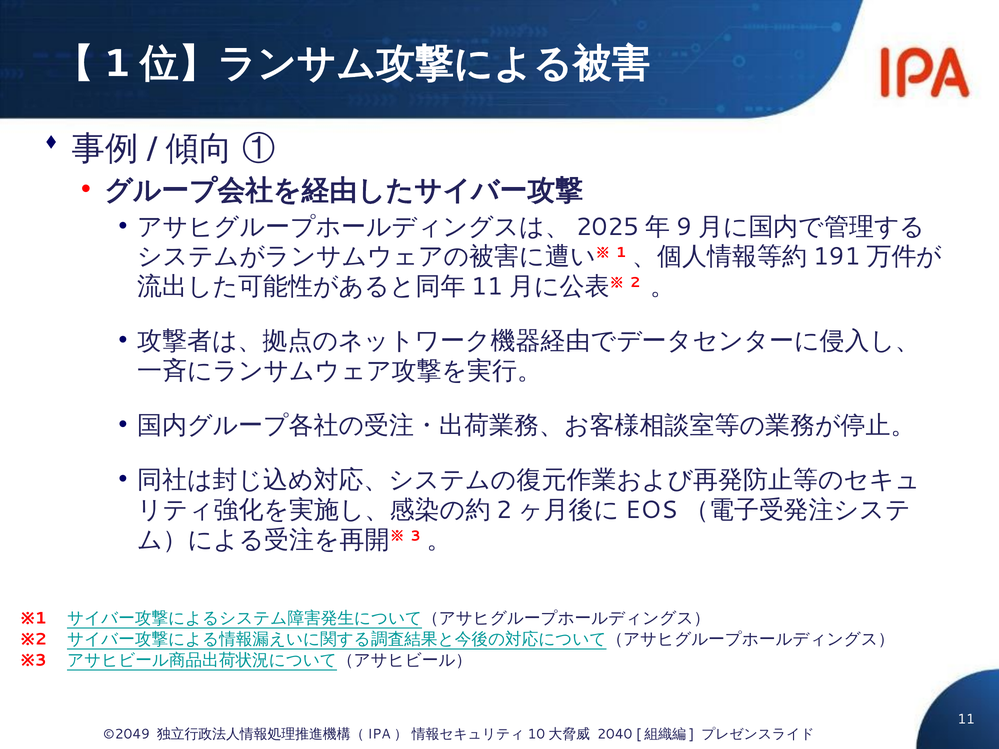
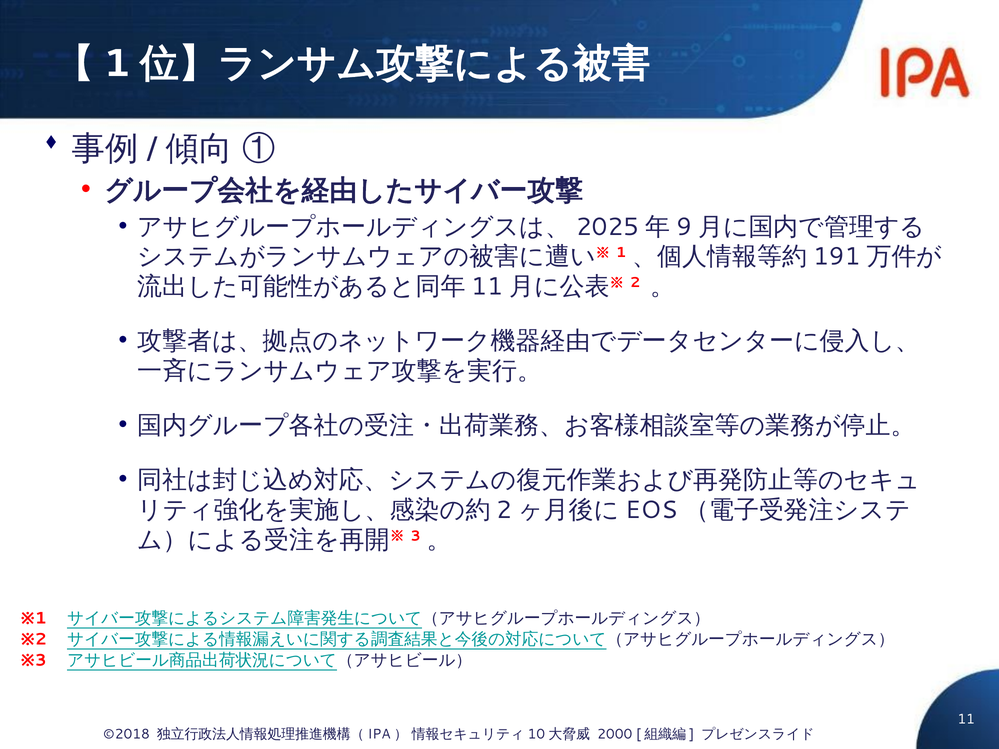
©2049: ©2049 -> ©2018
2040: 2040 -> 2000
